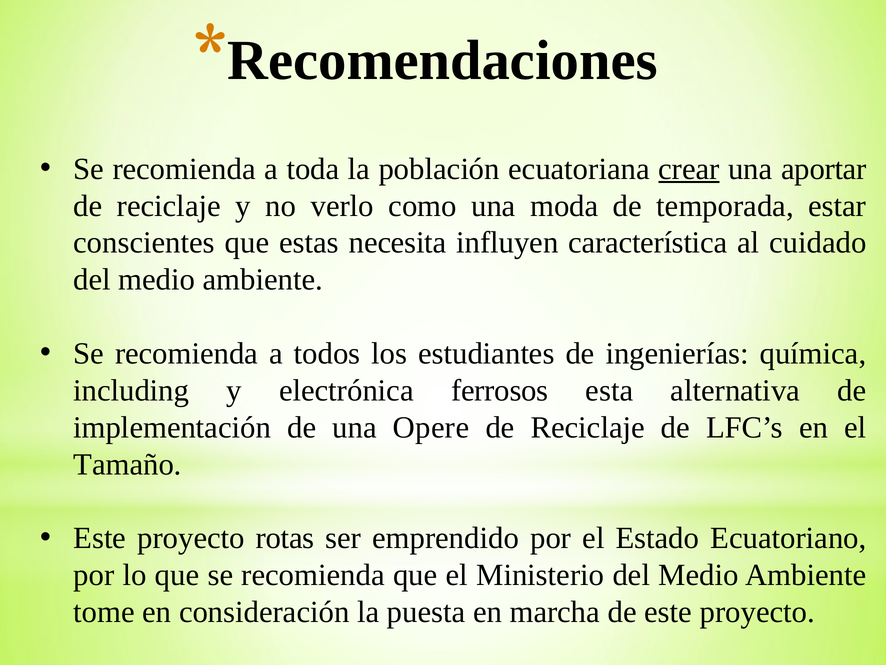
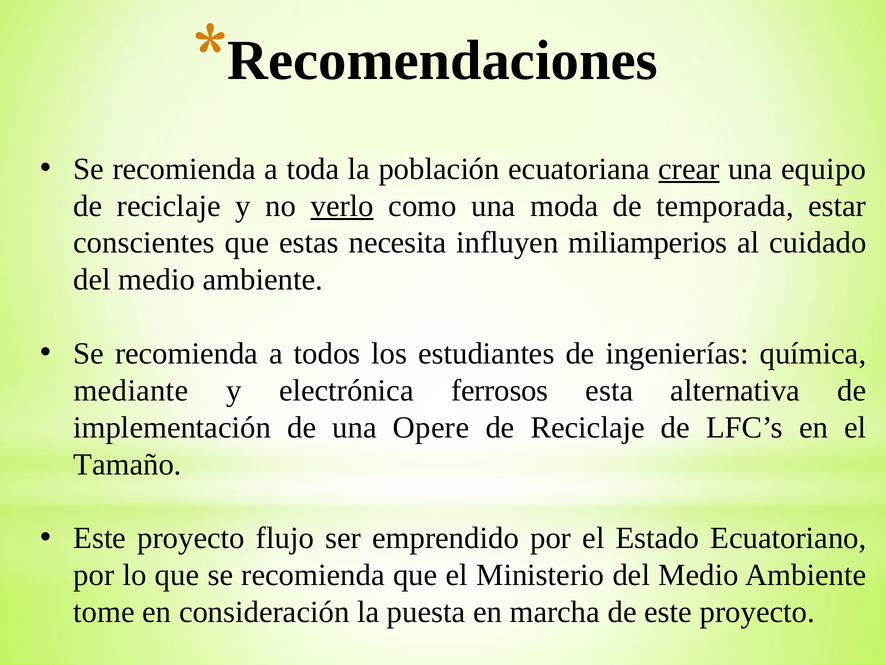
aportar: aportar -> equipo
verlo underline: none -> present
característica: característica -> miliamperios
including: including -> mediante
rotas: rotas -> flujo
